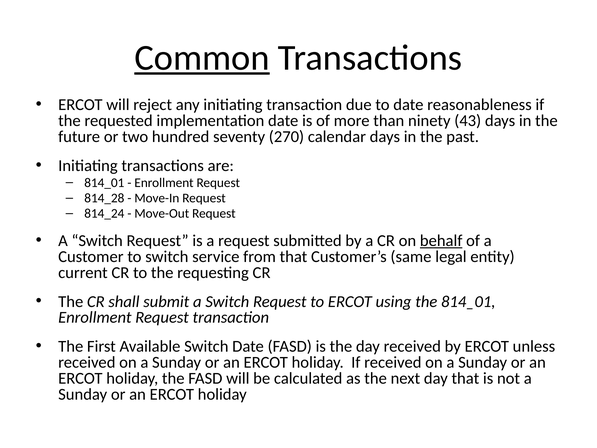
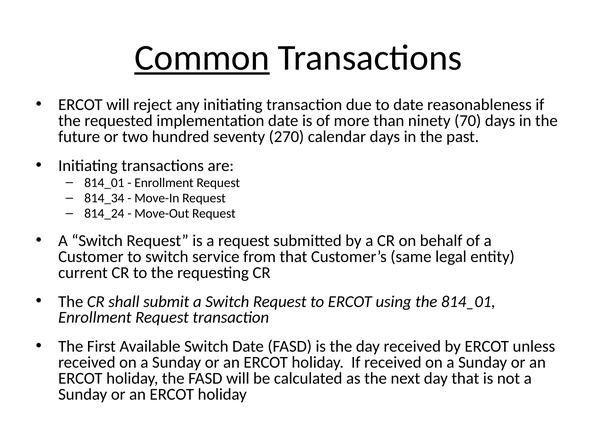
43: 43 -> 70
814_28: 814_28 -> 814_34
behalf underline: present -> none
